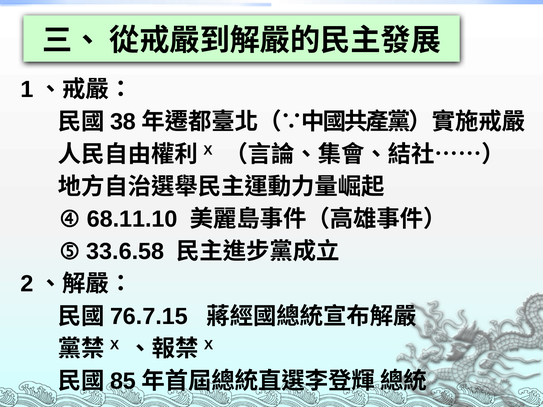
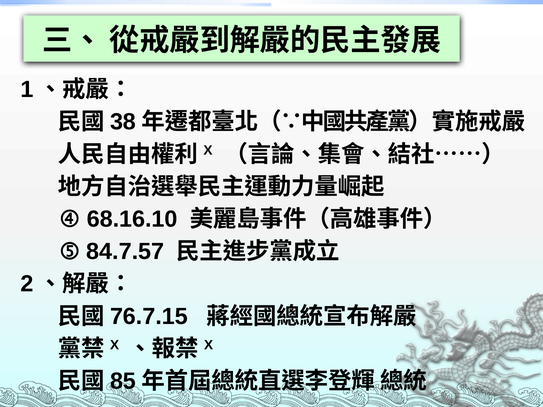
68.11.10: 68.11.10 -> 68.16.10
33.6.58: 33.6.58 -> 84.7.57
